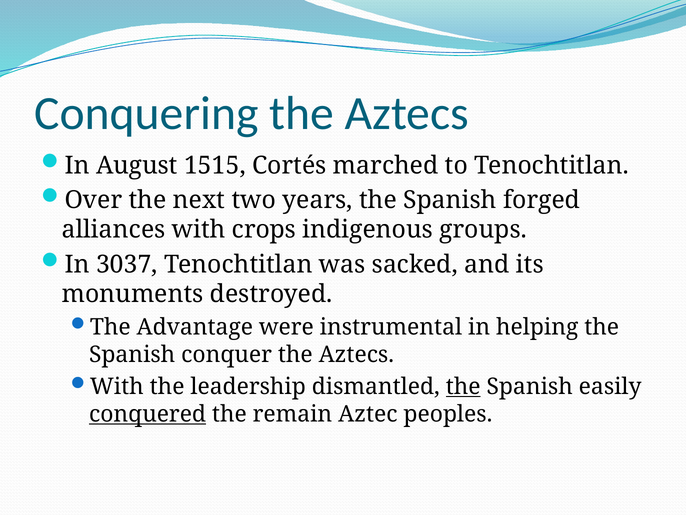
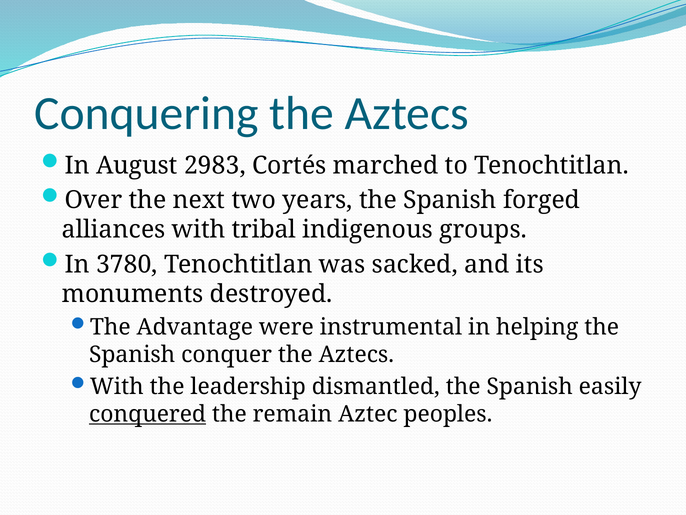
1515: 1515 -> 2983
crops: crops -> tribal
3037: 3037 -> 3780
the at (463, 386) underline: present -> none
